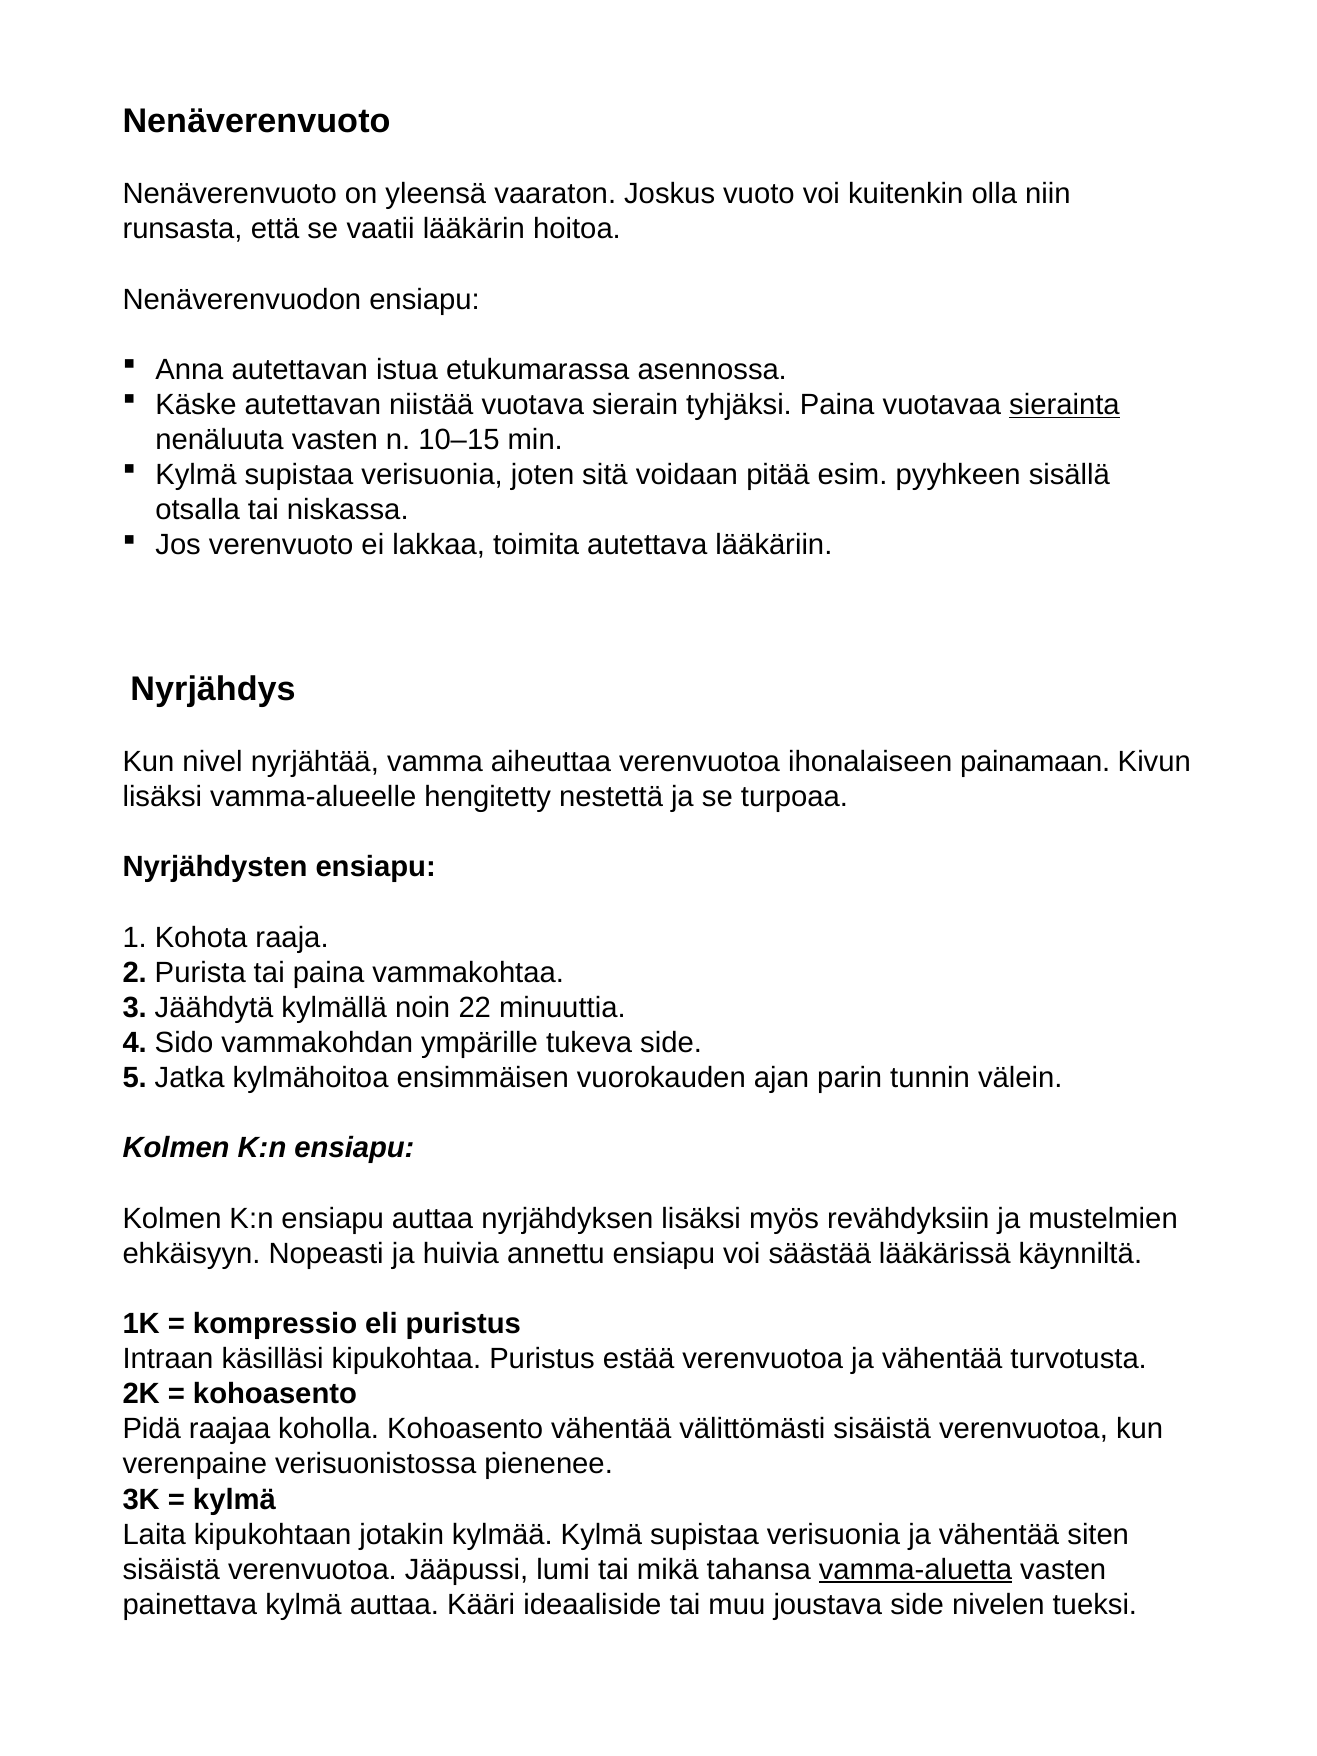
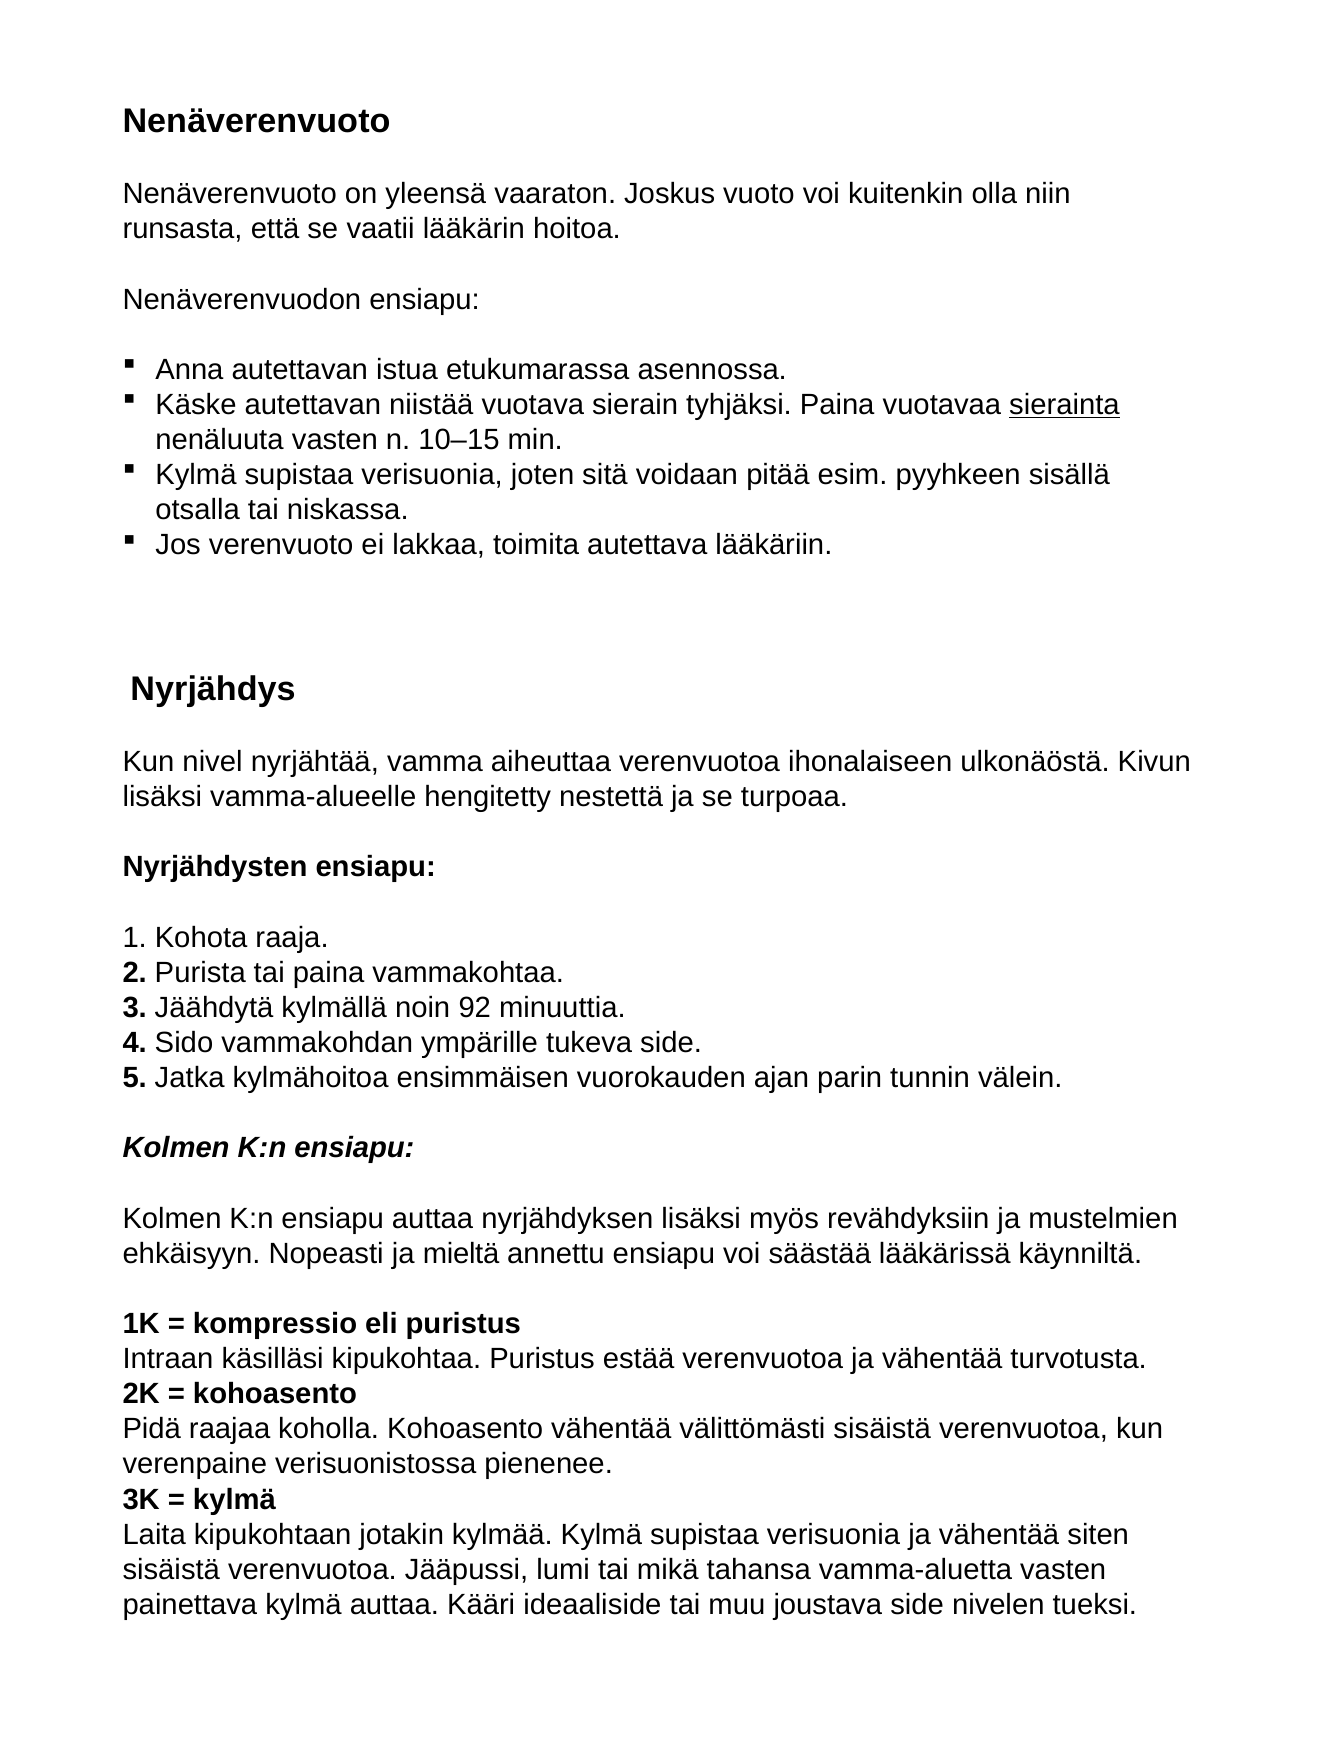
painamaan: painamaan -> ulkonäöstä
22: 22 -> 92
huivia: huivia -> mieltä
vamma-aluetta underline: present -> none
